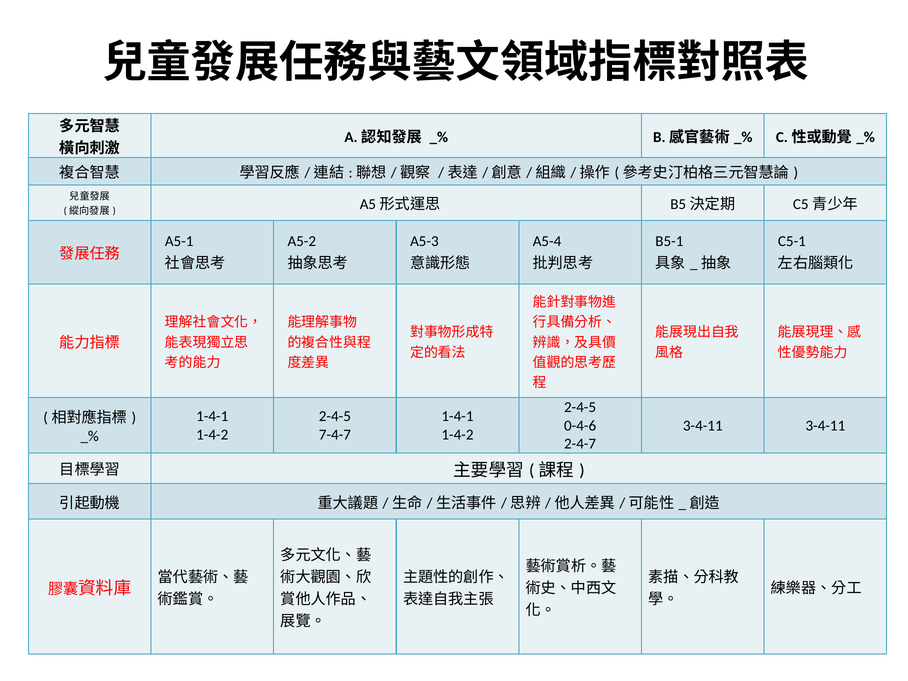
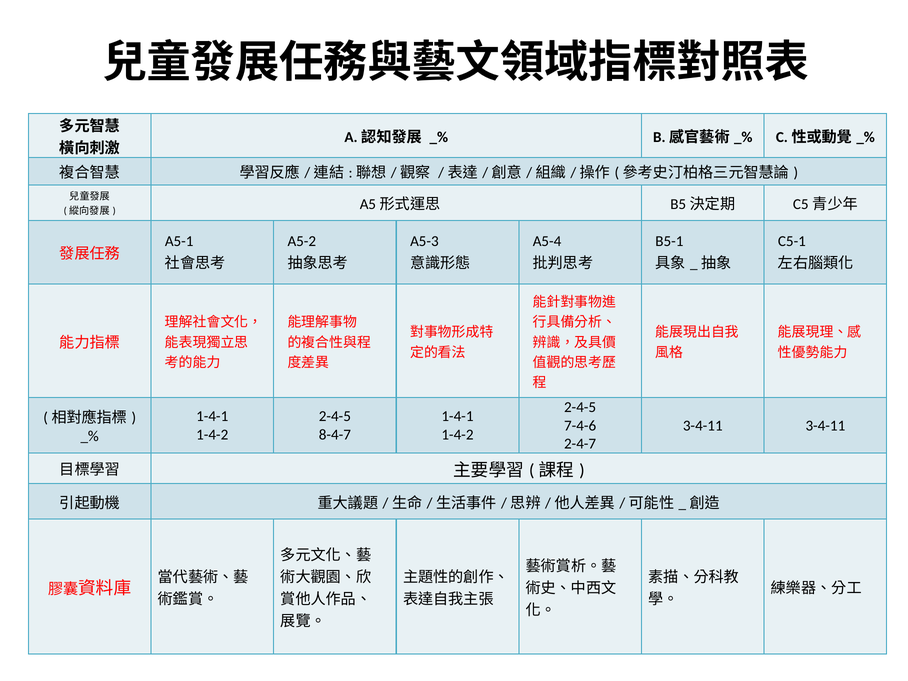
0-4-6: 0-4-6 -> 7-4-6
7-4-7: 7-4-7 -> 8-4-7
